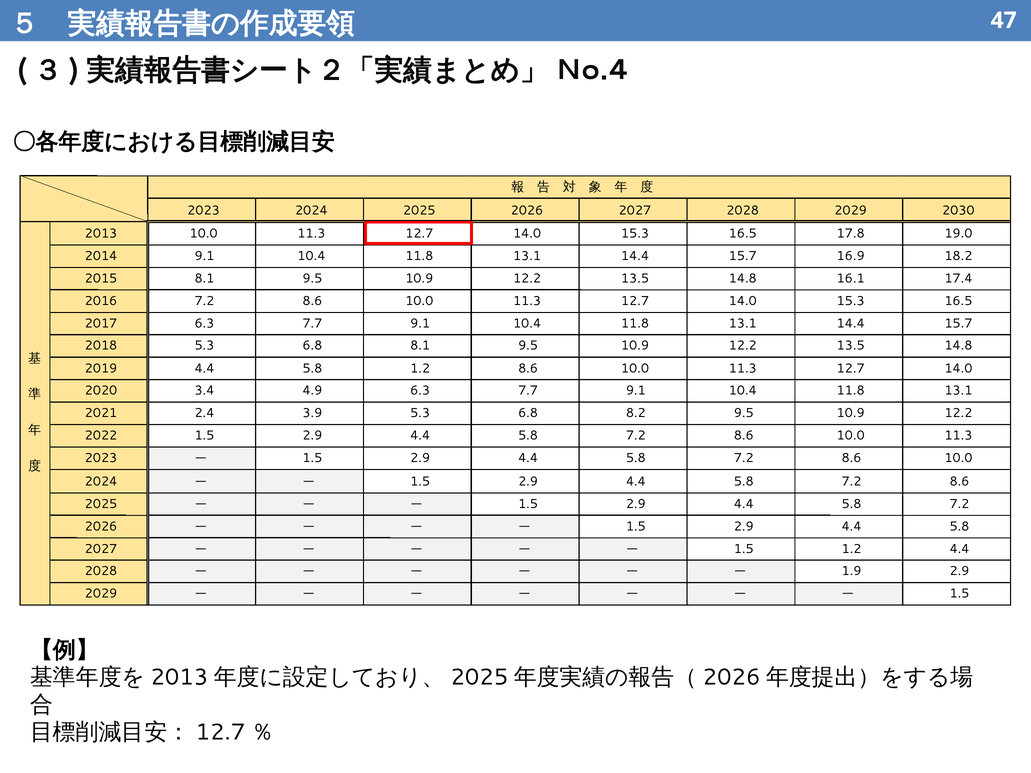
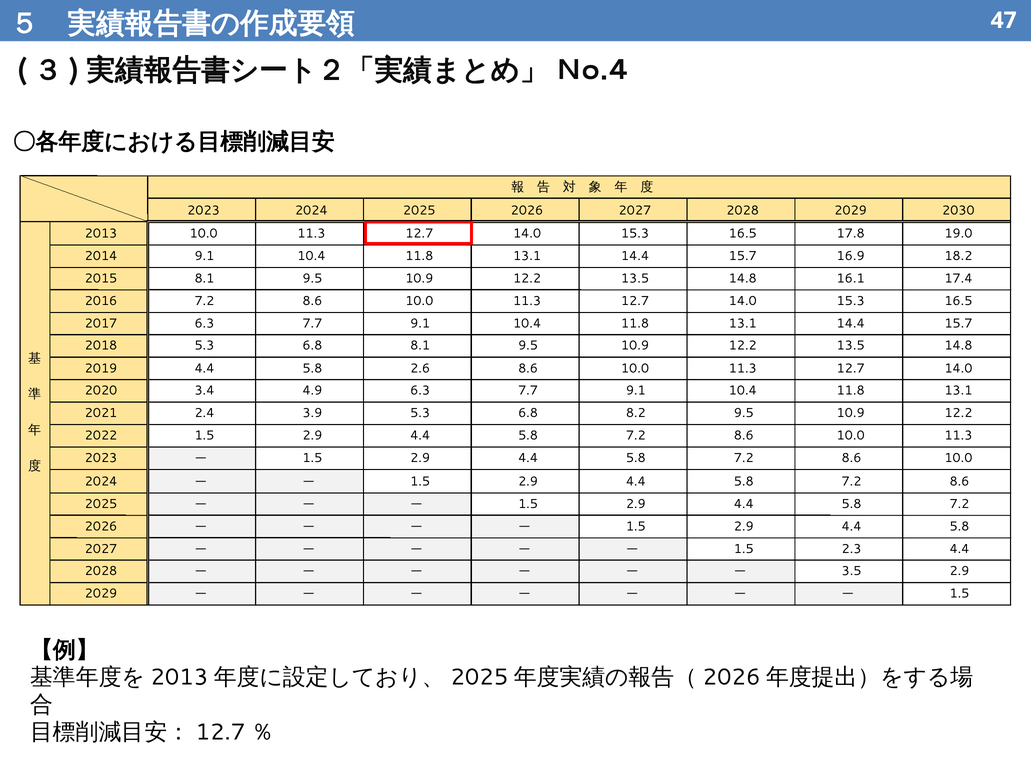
5.8 1.2: 1.2 -> 2.6
1.5 1.2: 1.2 -> 2.3
1.9: 1.9 -> 3.5
